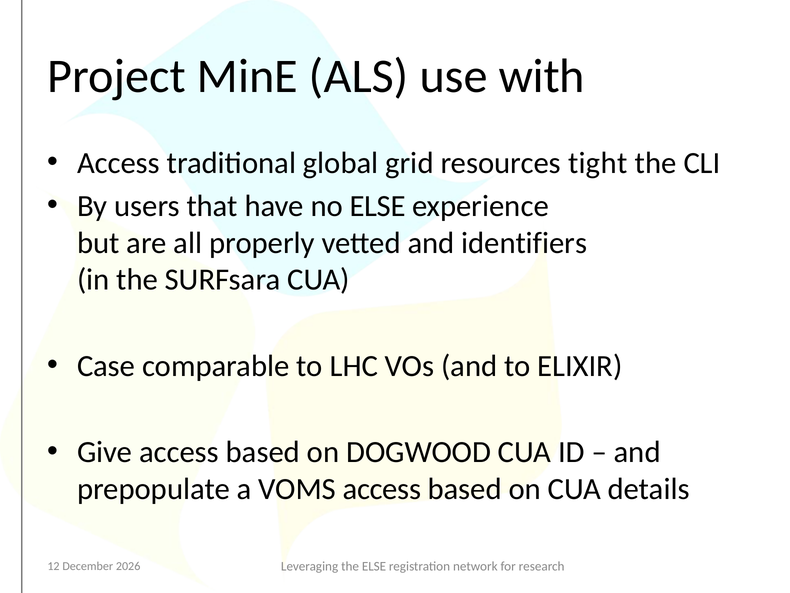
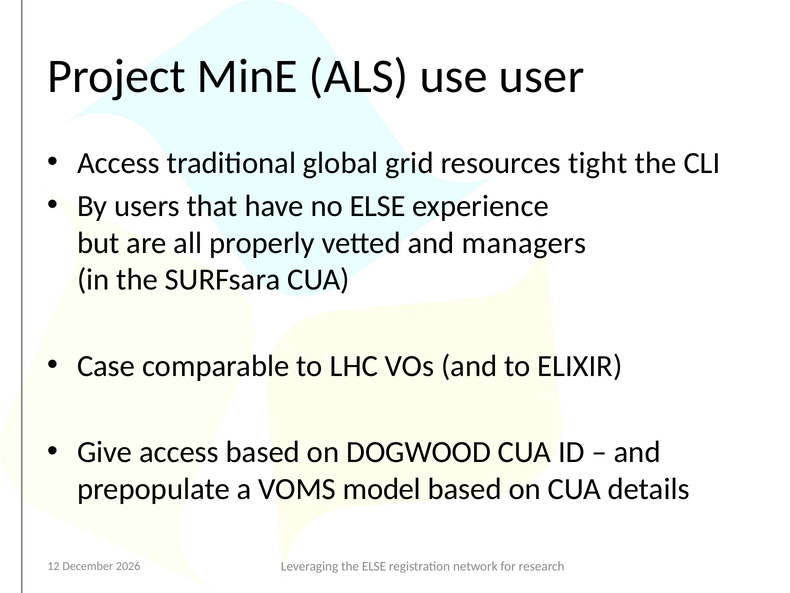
with: with -> user
identifiers: identifiers -> managers
VOMS access: access -> model
